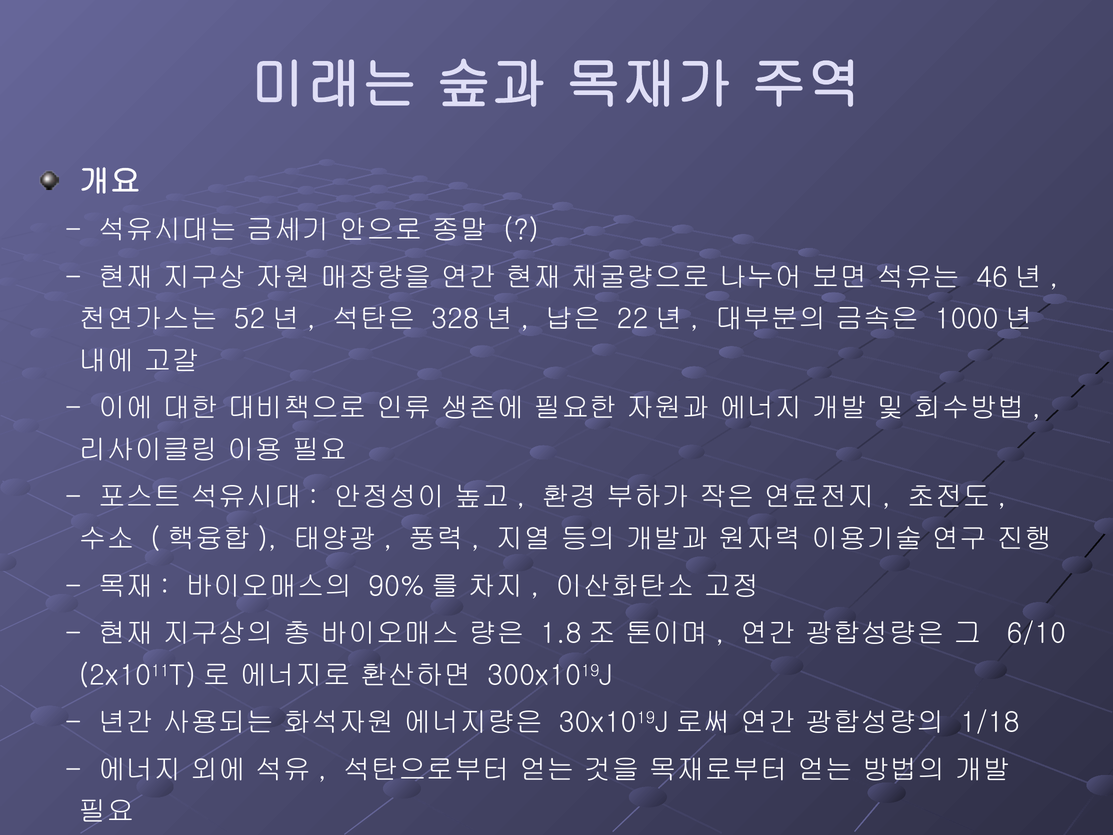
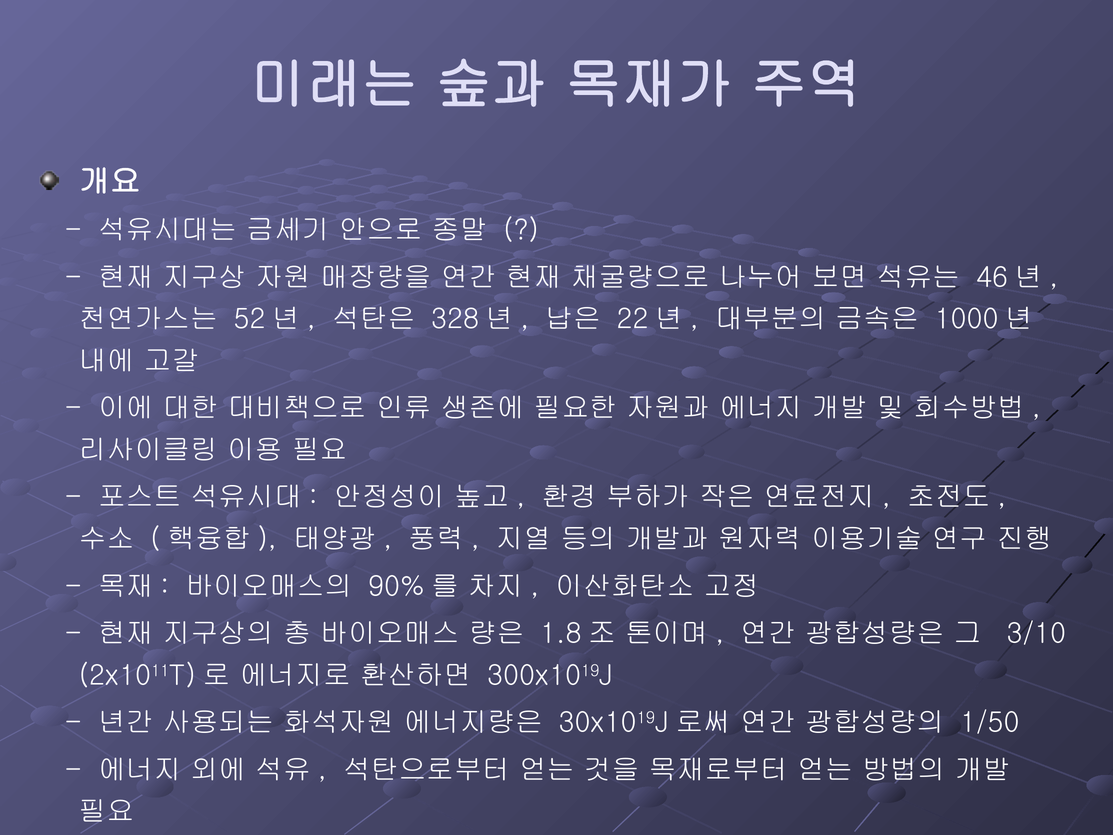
6/10: 6/10 -> 3/10
1/18: 1/18 -> 1/50
